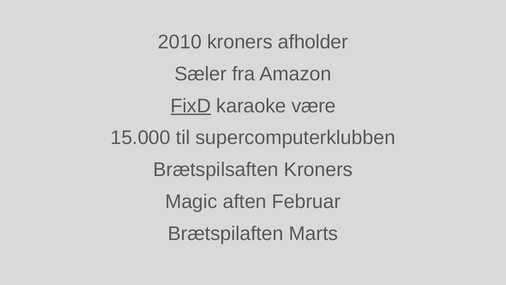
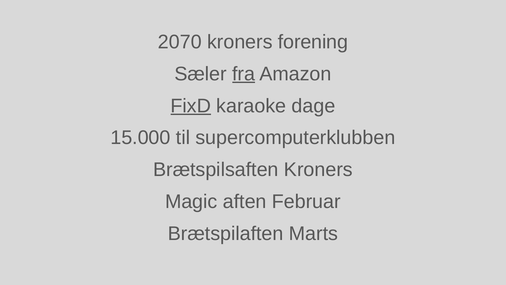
2010: 2010 -> 2070
afholder: afholder -> forening
fra underline: none -> present
være: være -> dage
